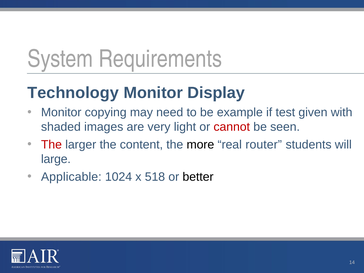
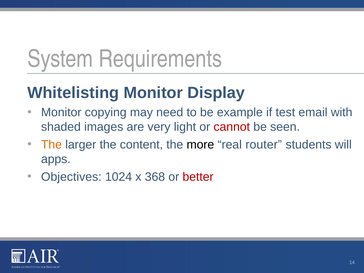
Technology: Technology -> Whitelisting
given: given -> email
The at (51, 145) colour: red -> orange
large: large -> apps
Applicable: Applicable -> Objectives
518: 518 -> 368
better colour: black -> red
